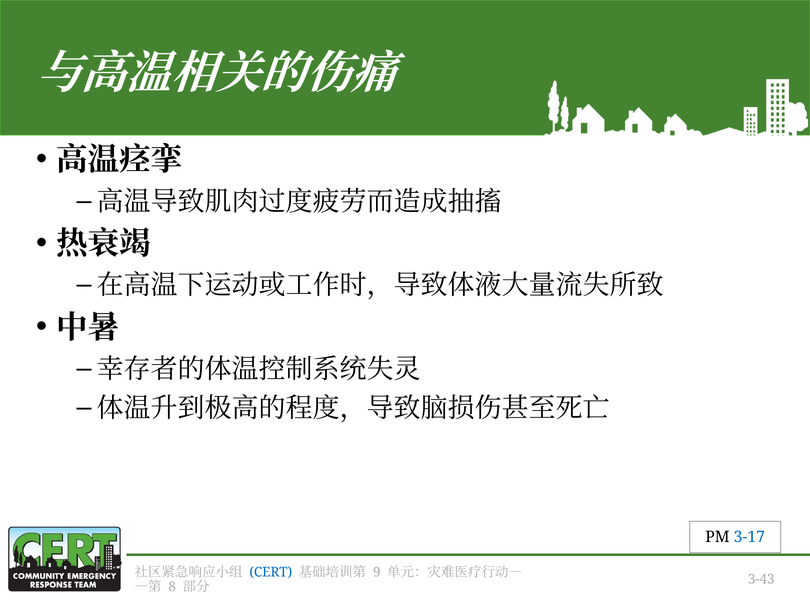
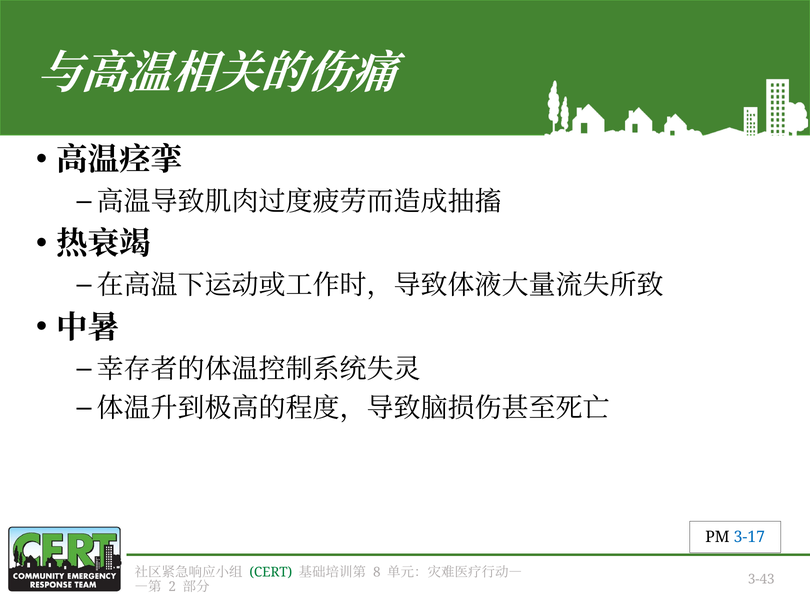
CERT colour: blue -> green
9: 9 -> 8
8: 8 -> 2
